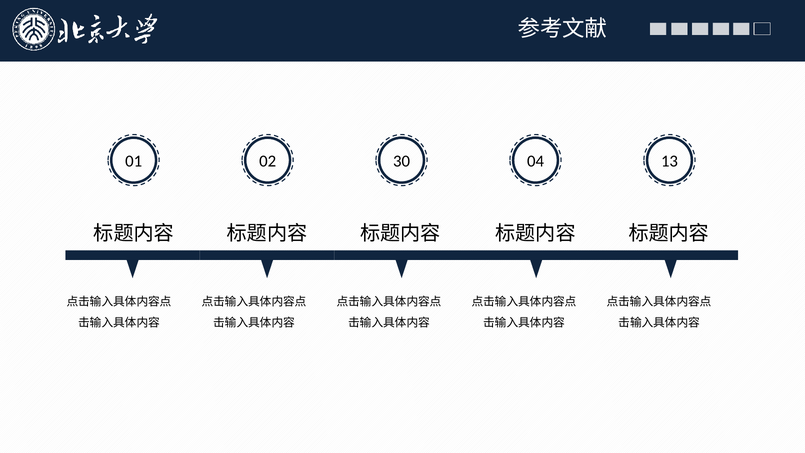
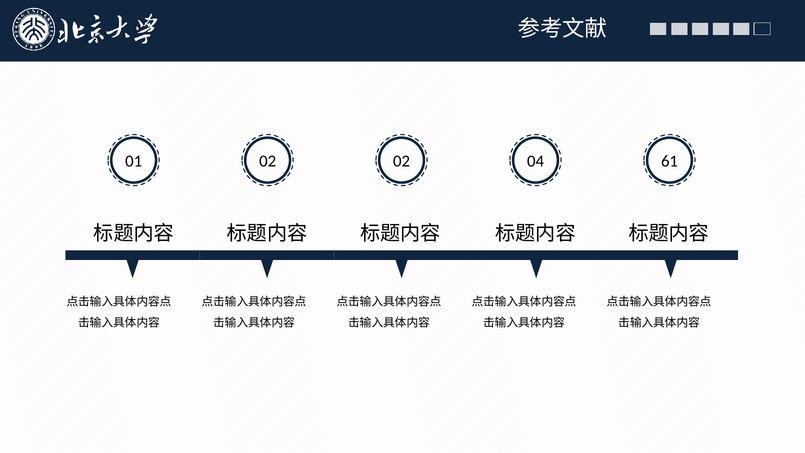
02 30: 30 -> 02
13: 13 -> 61
